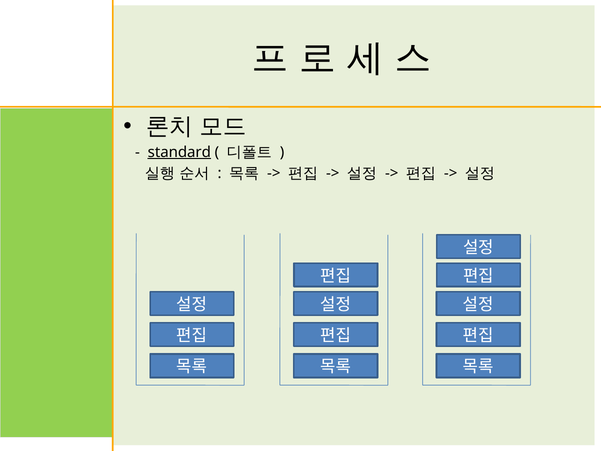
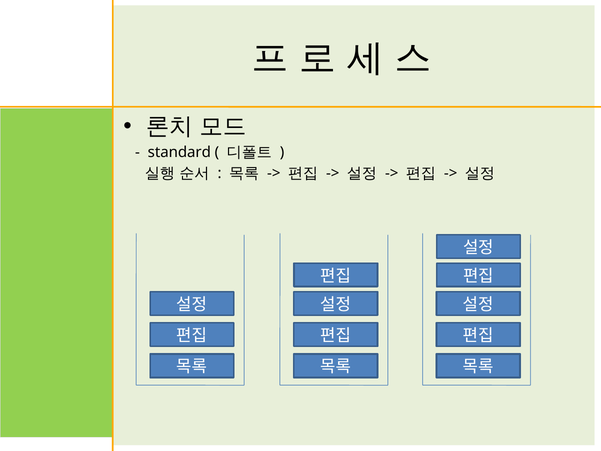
standard underline: present -> none
